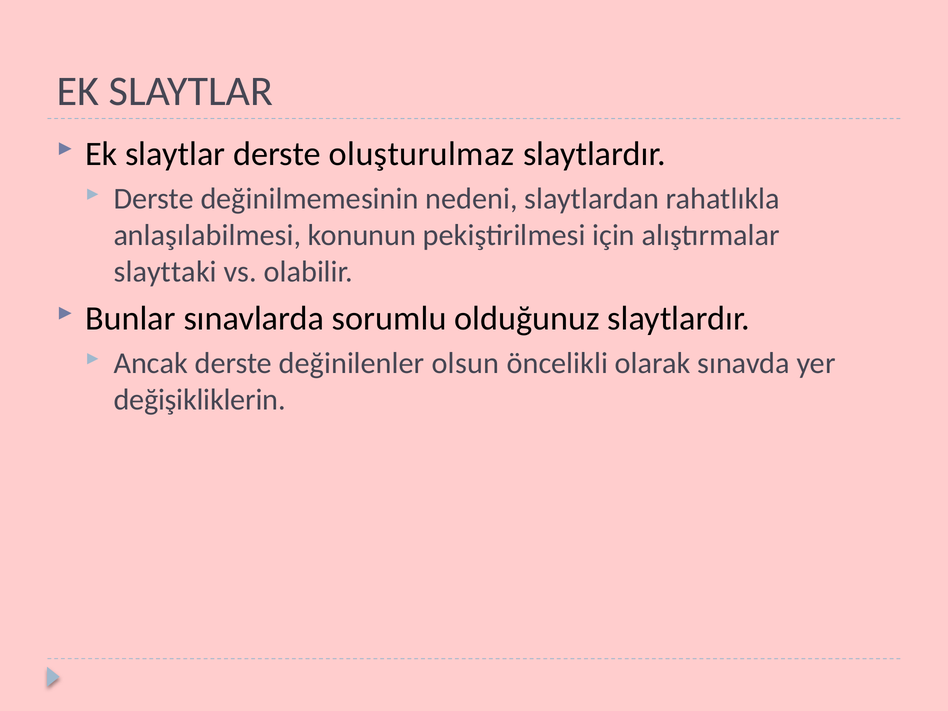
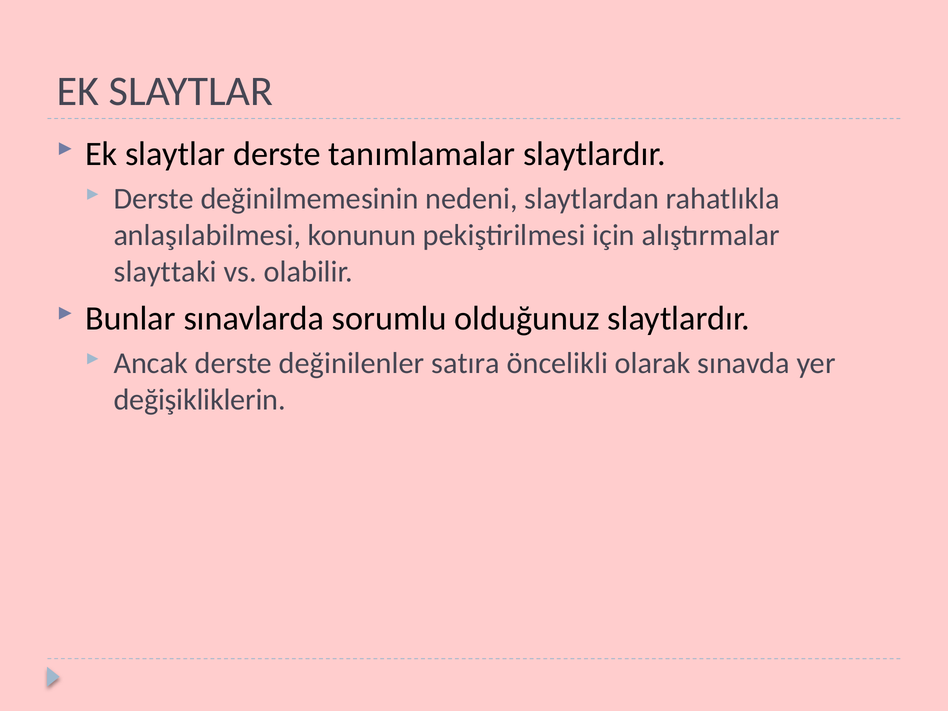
oluşturulmaz: oluşturulmaz -> tanımlamalar
olsun: olsun -> satıra
